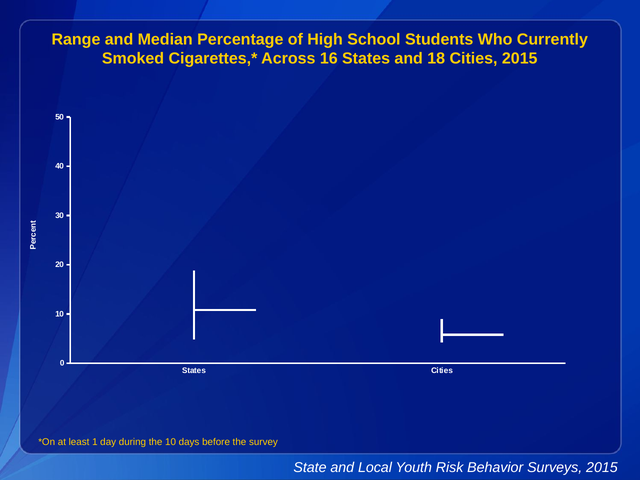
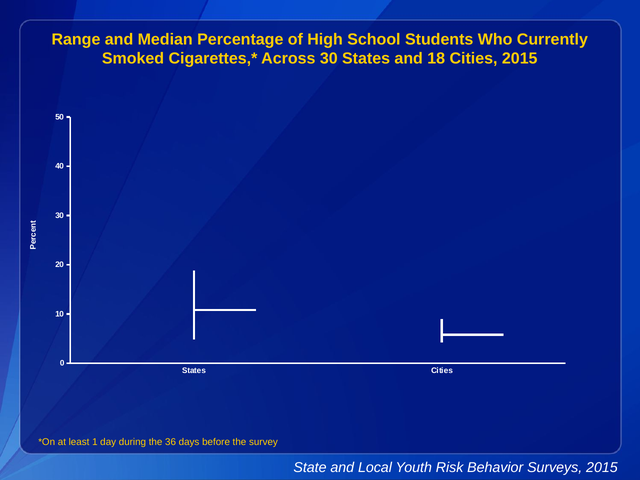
Across 16: 16 -> 30
the 10: 10 -> 36
